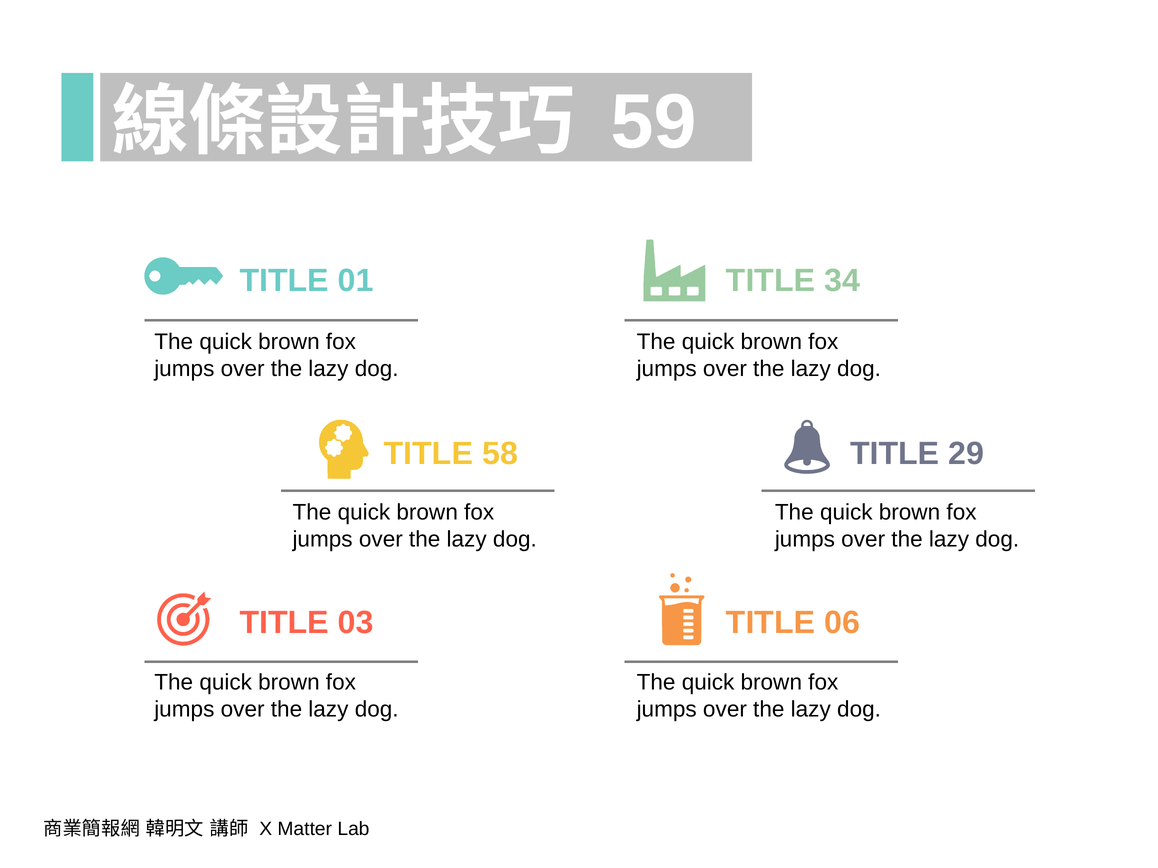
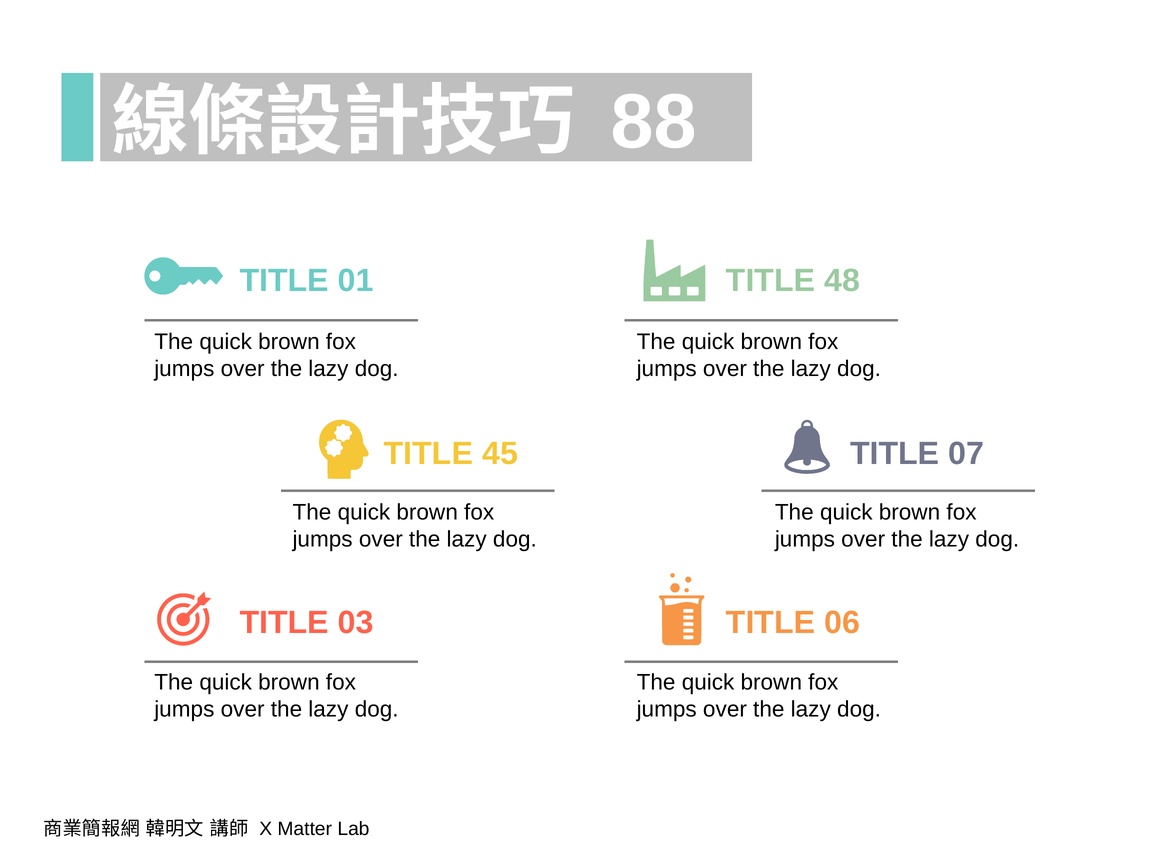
59: 59 -> 88
34: 34 -> 48
58: 58 -> 45
29: 29 -> 07
